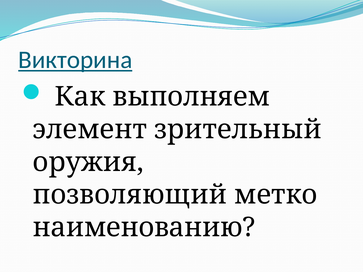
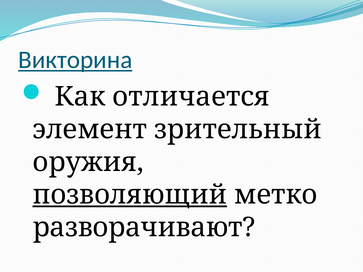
выполняем: выполняем -> отличается
позволяющий underline: none -> present
наименованию: наименованию -> разворачивают
